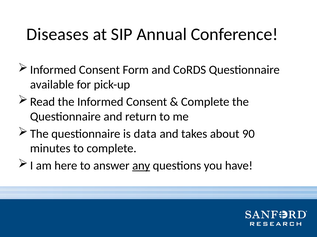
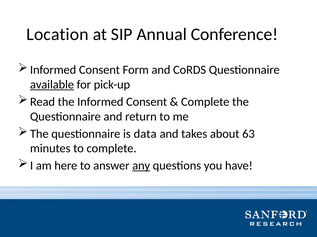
Diseases: Diseases -> Location
available underline: none -> present
90: 90 -> 63
